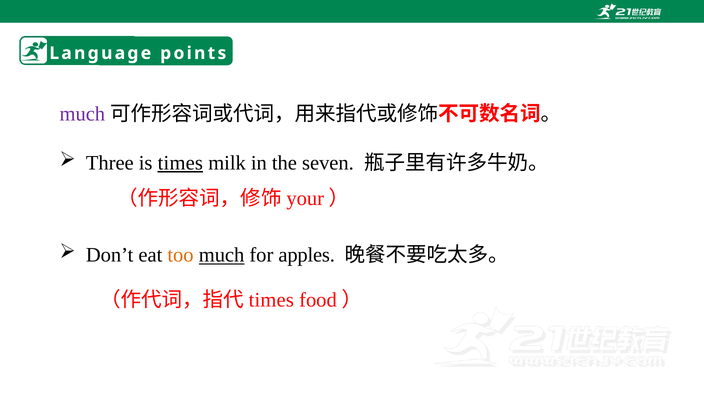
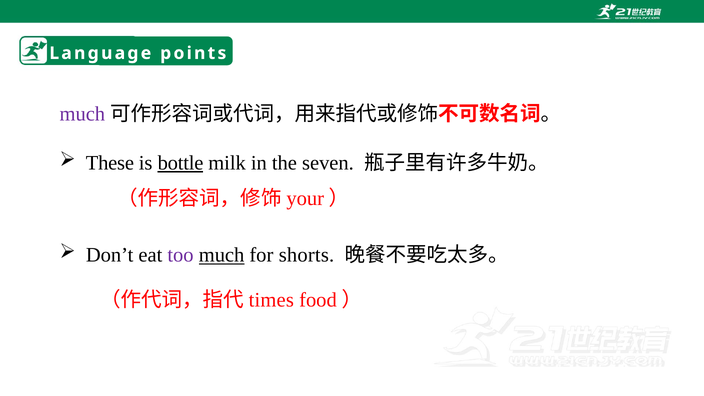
Three: Three -> These
is times: times -> bottle
too colour: orange -> purple
apples: apples -> shorts
